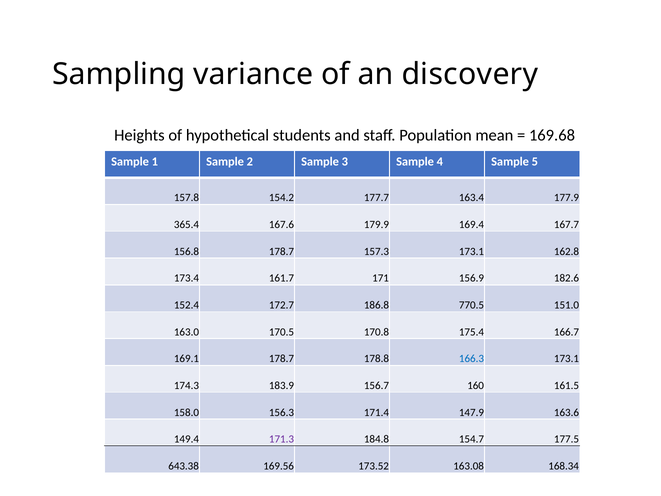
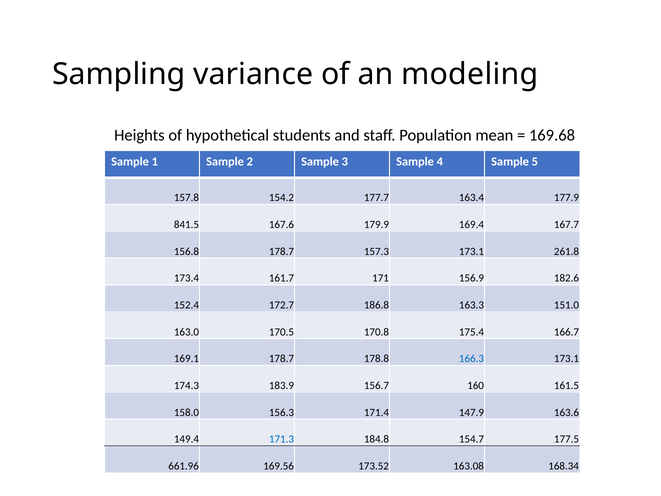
discovery: discovery -> modeling
365.4: 365.4 -> 841.5
162.8: 162.8 -> 261.8
770.5: 770.5 -> 163.3
171.3 colour: purple -> blue
643.38: 643.38 -> 661.96
